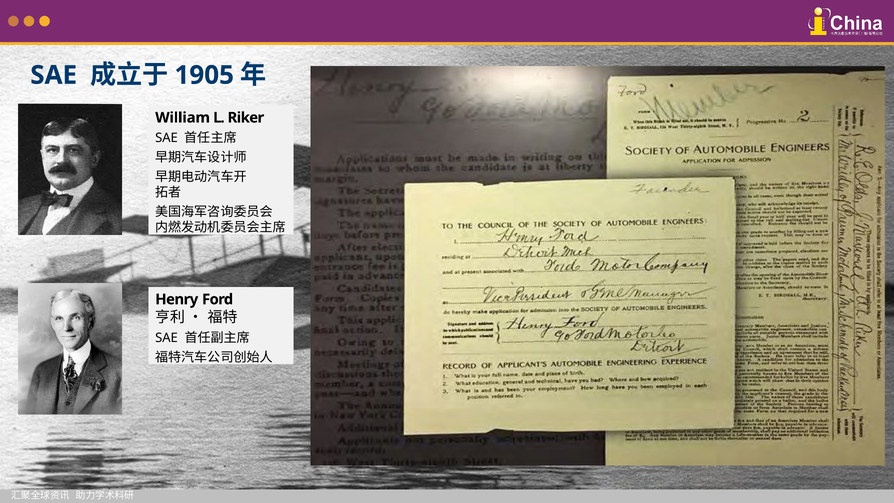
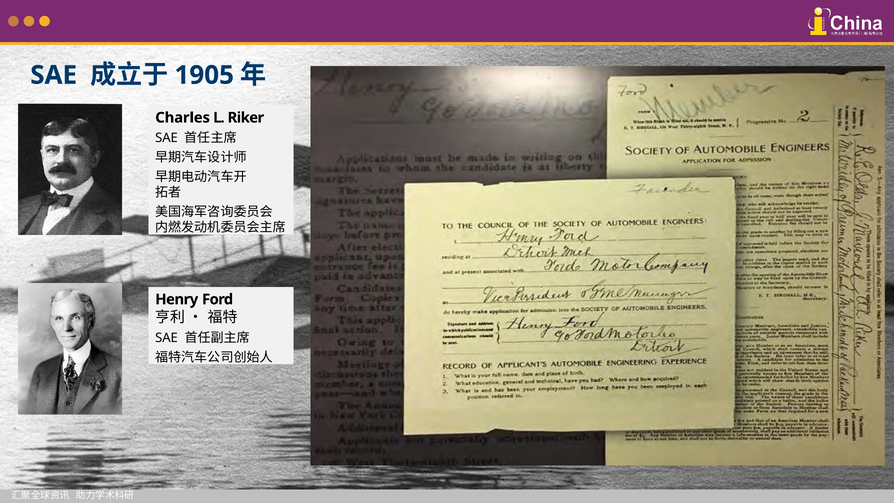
William: William -> Charles
